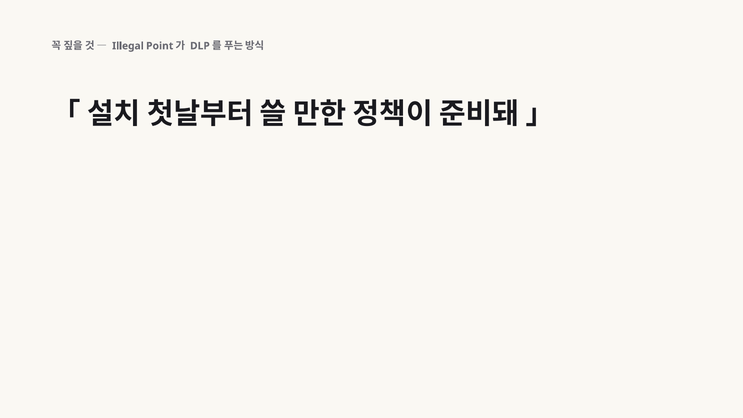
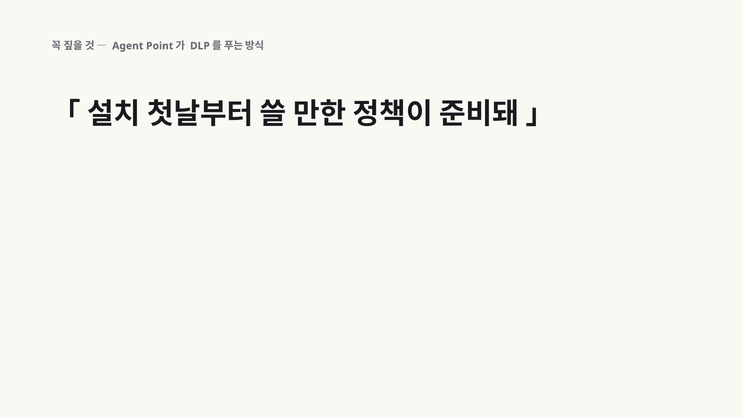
Illegal: Illegal -> Agent
